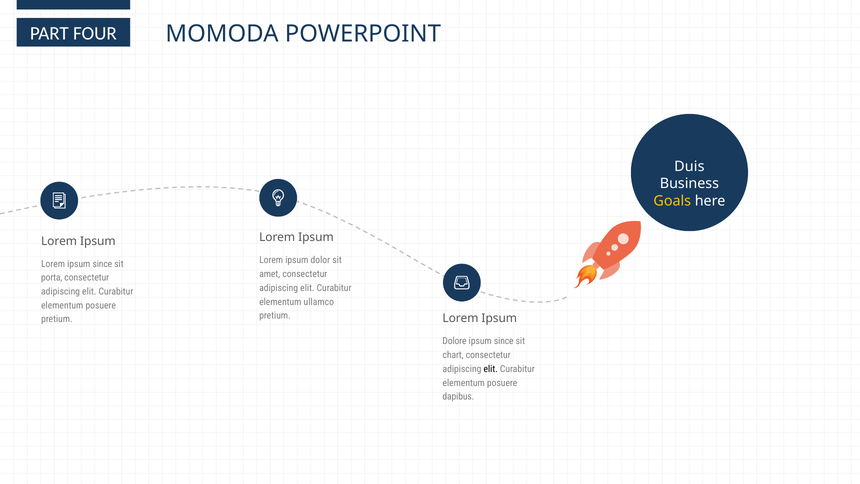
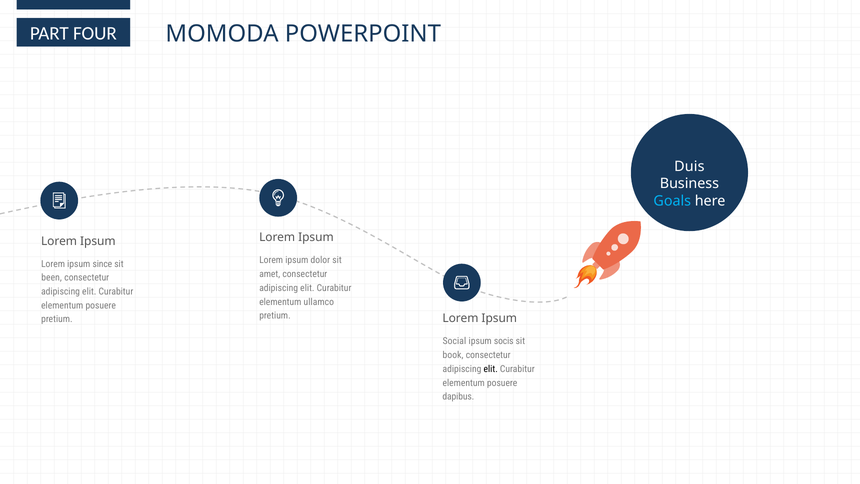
Goals colour: yellow -> light blue
porta: porta -> been
Dolore: Dolore -> Social
since at (504, 341): since -> socis
chart: chart -> book
